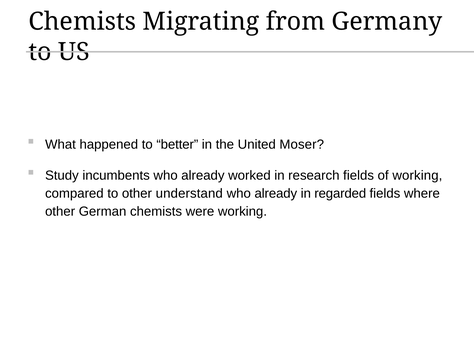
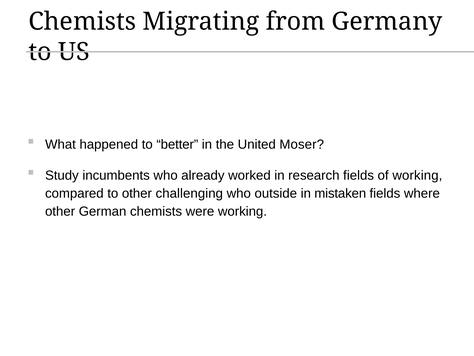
understand: understand -> challenging
already at (276, 193): already -> outside
regarded: regarded -> mistaken
